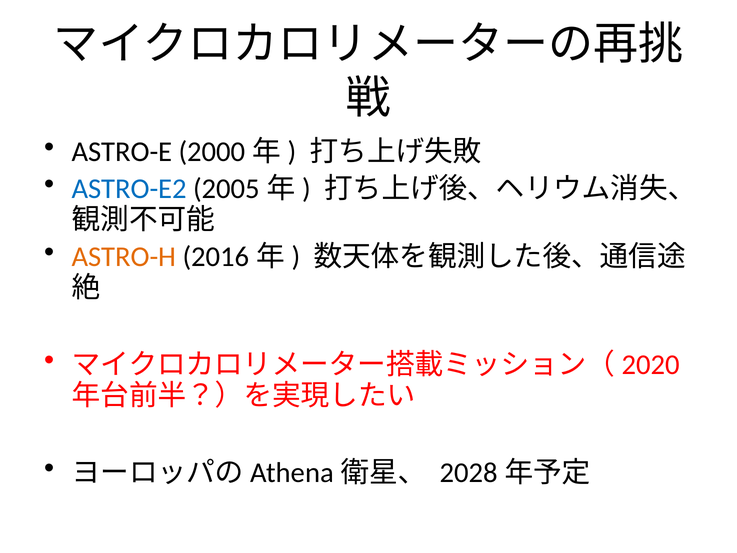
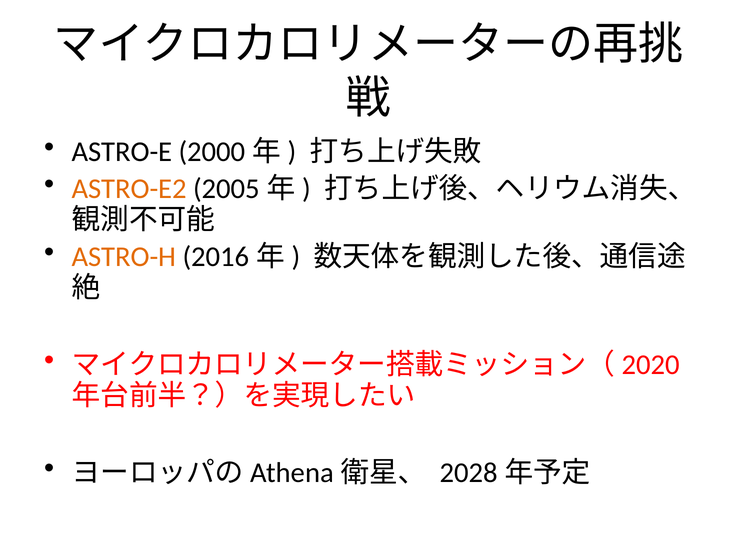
ASTRO-E2 colour: blue -> orange
